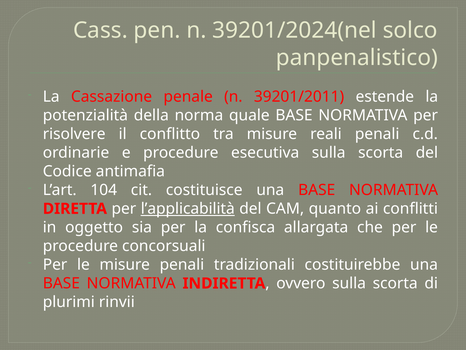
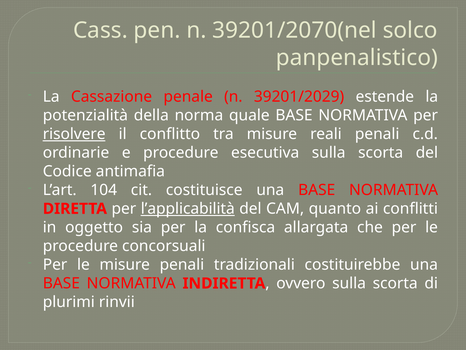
39201/2024(nel: 39201/2024(nel -> 39201/2070(nel
39201/2011: 39201/2011 -> 39201/2029
risolvere underline: none -> present
